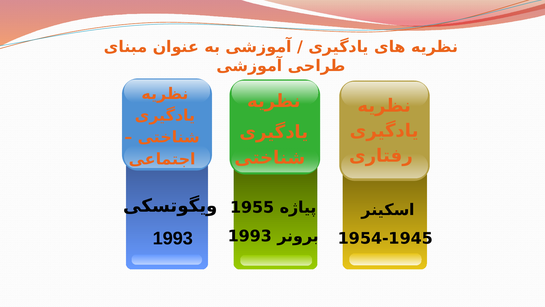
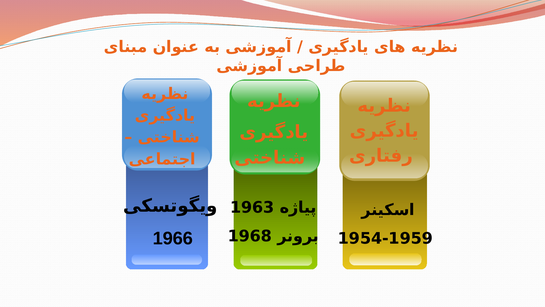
1955: 1955 -> 1963
1993 at (250, 236): 1993 -> 1968
1993 at (173, 238): 1993 -> 1966
1954-1945: 1954-1945 -> 1954-1959
